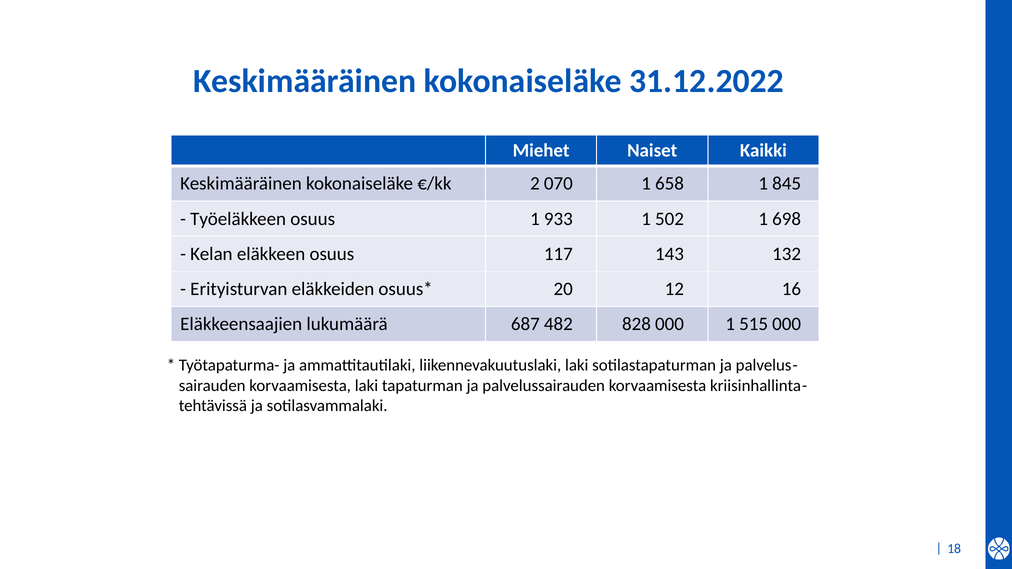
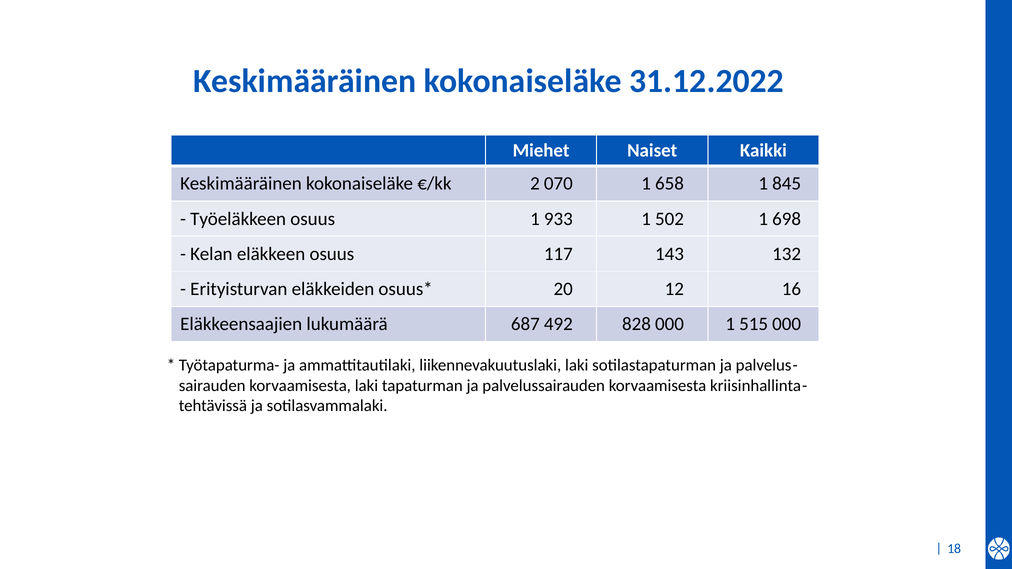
482: 482 -> 492
